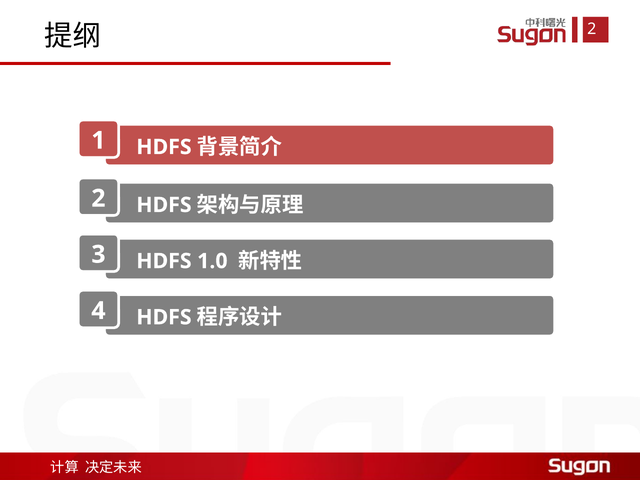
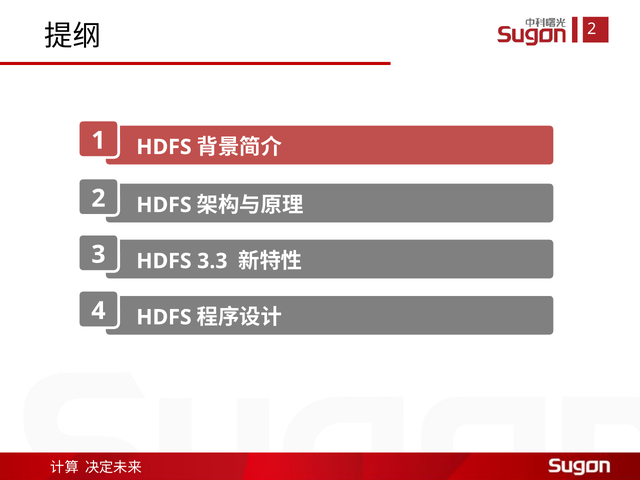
1.0: 1.0 -> 3.3
